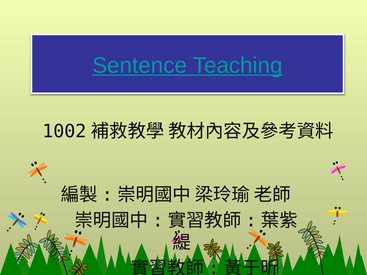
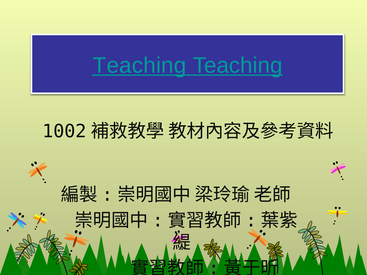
Sentence at (140, 65): Sentence -> Teaching
